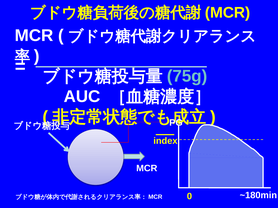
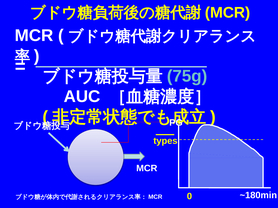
index: index -> types
